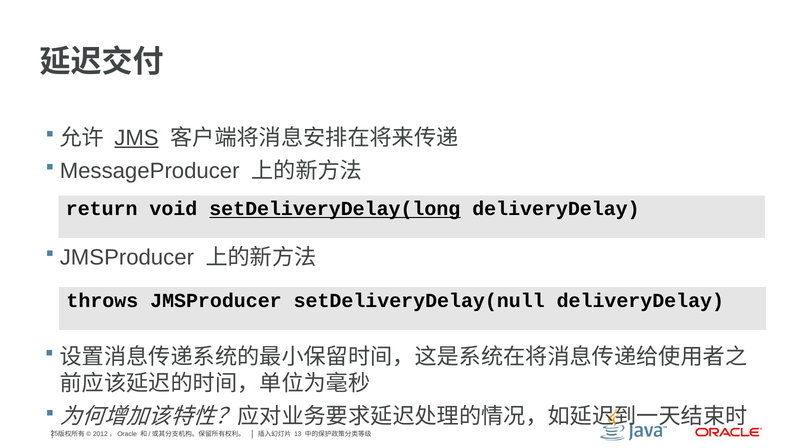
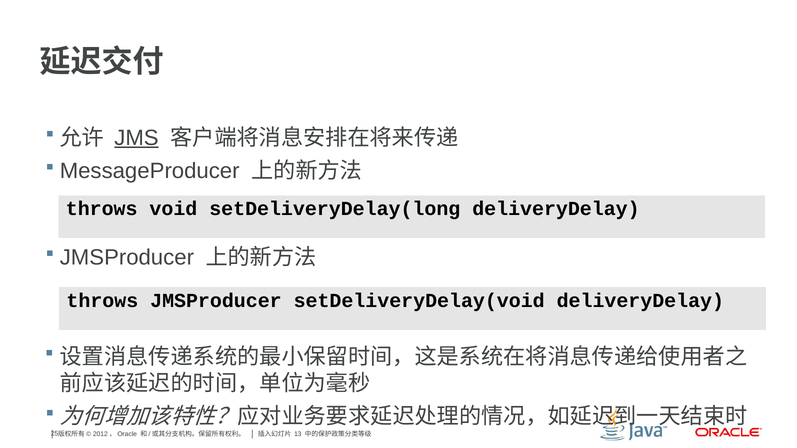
return at (102, 209): return -> throws
setDeliveryDelay(long underline: present -> none
setDeliveryDelay(null: setDeliveryDelay(null -> setDeliveryDelay(void
